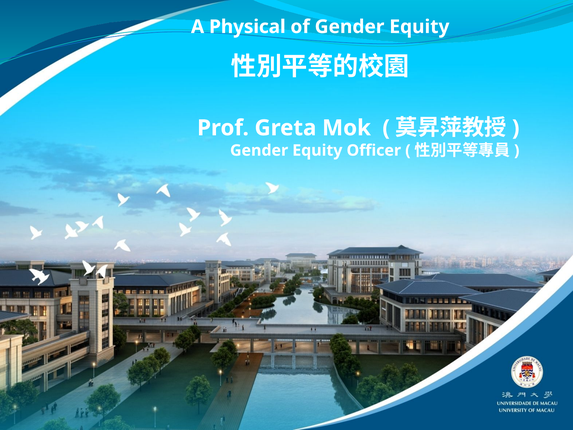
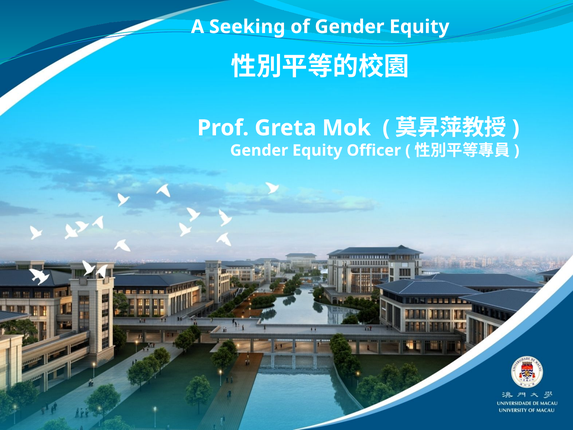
Physical: Physical -> Seeking
